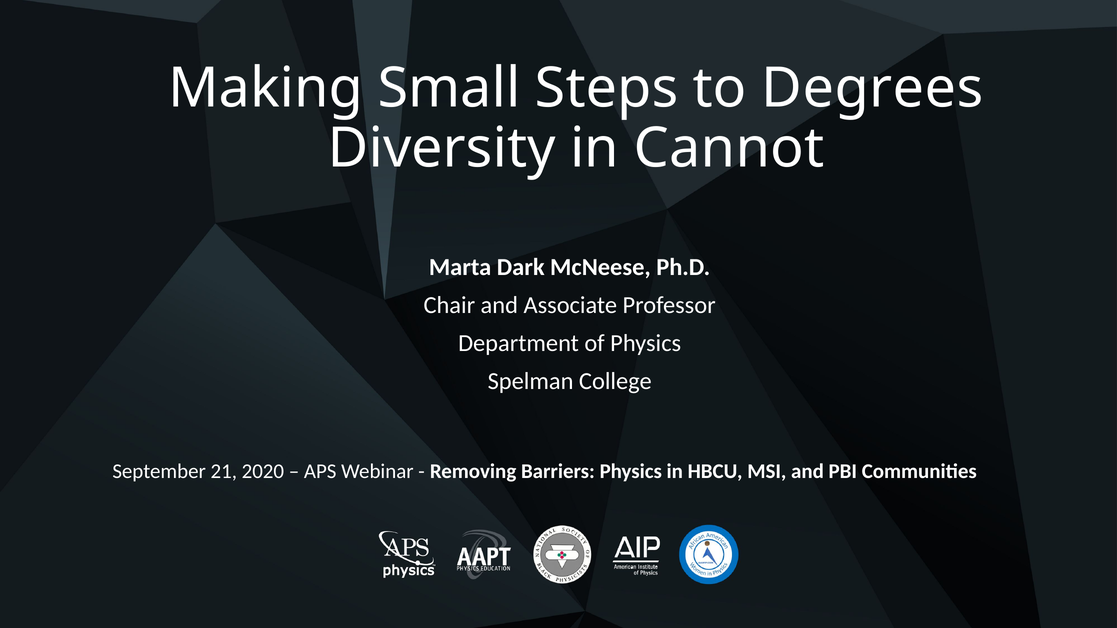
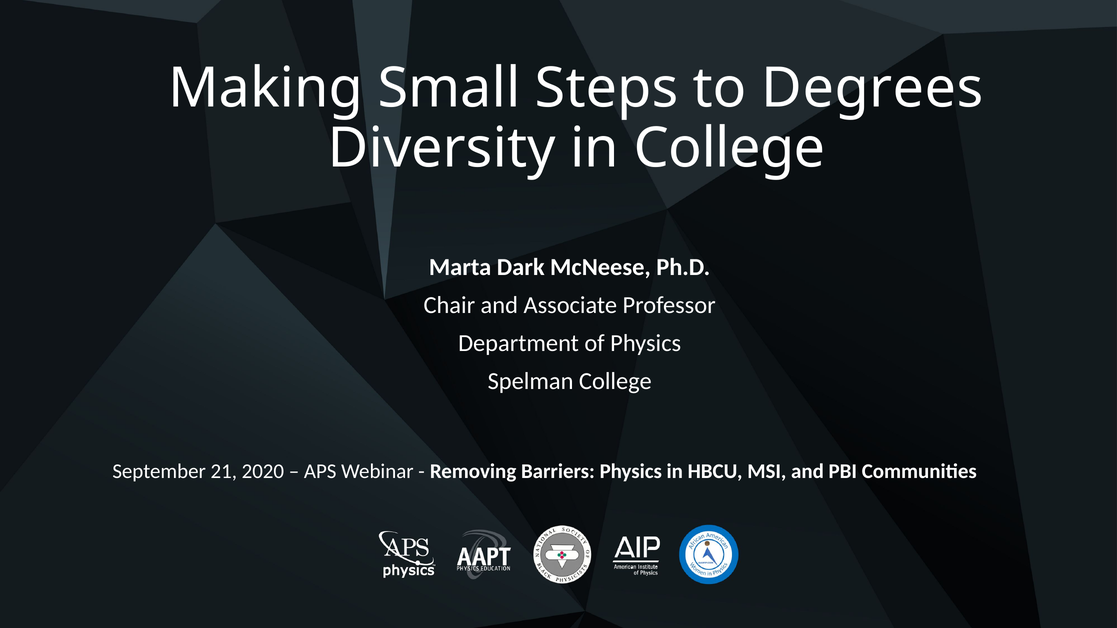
in Cannot: Cannot -> College
